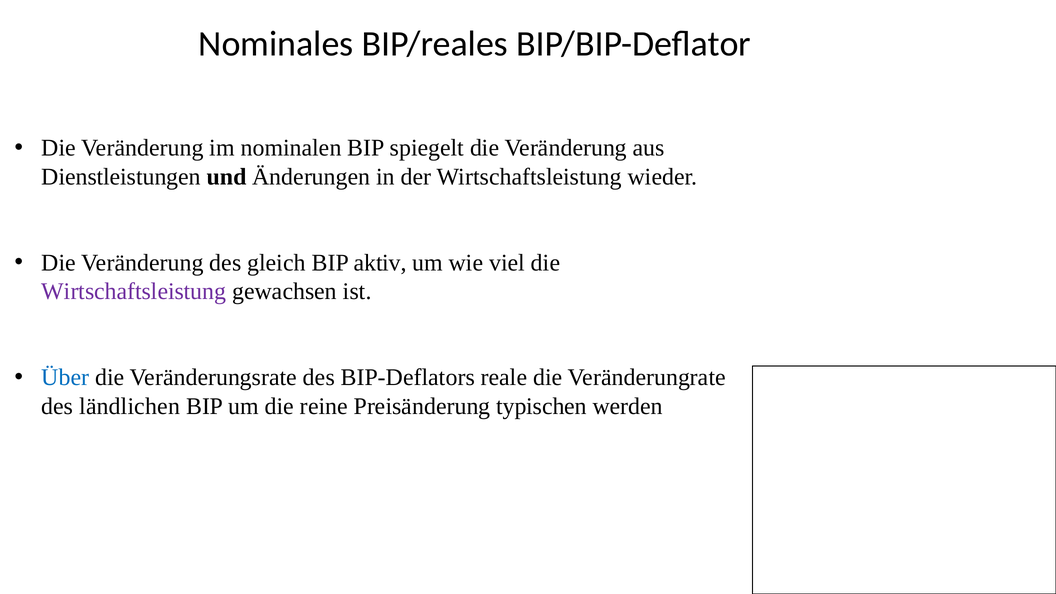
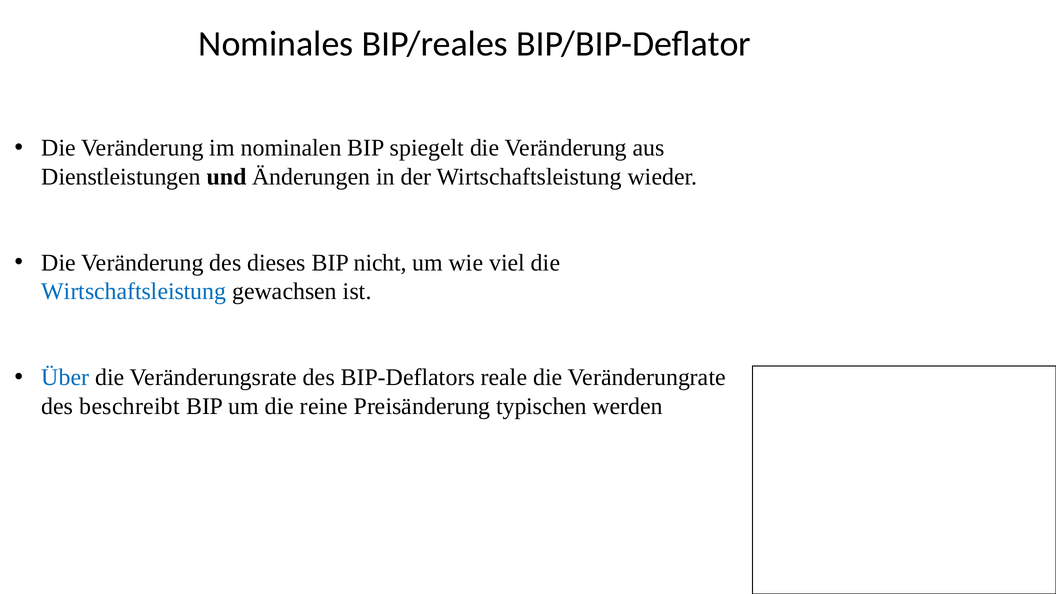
gleich: gleich -> dieses
aktiv: aktiv -> nicht
Wirtschaftsleistung at (134, 292) colour: purple -> blue
ländlichen: ländlichen -> beschreibt
